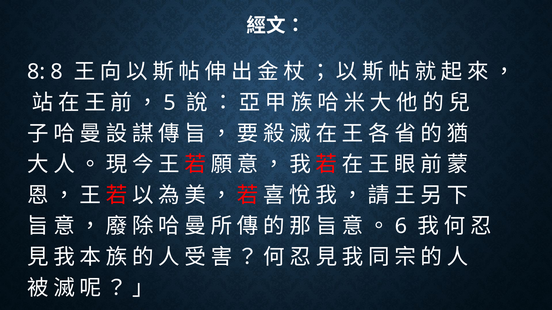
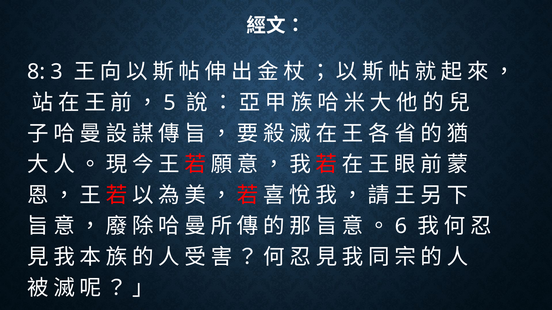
8 8: 8 -> 3
